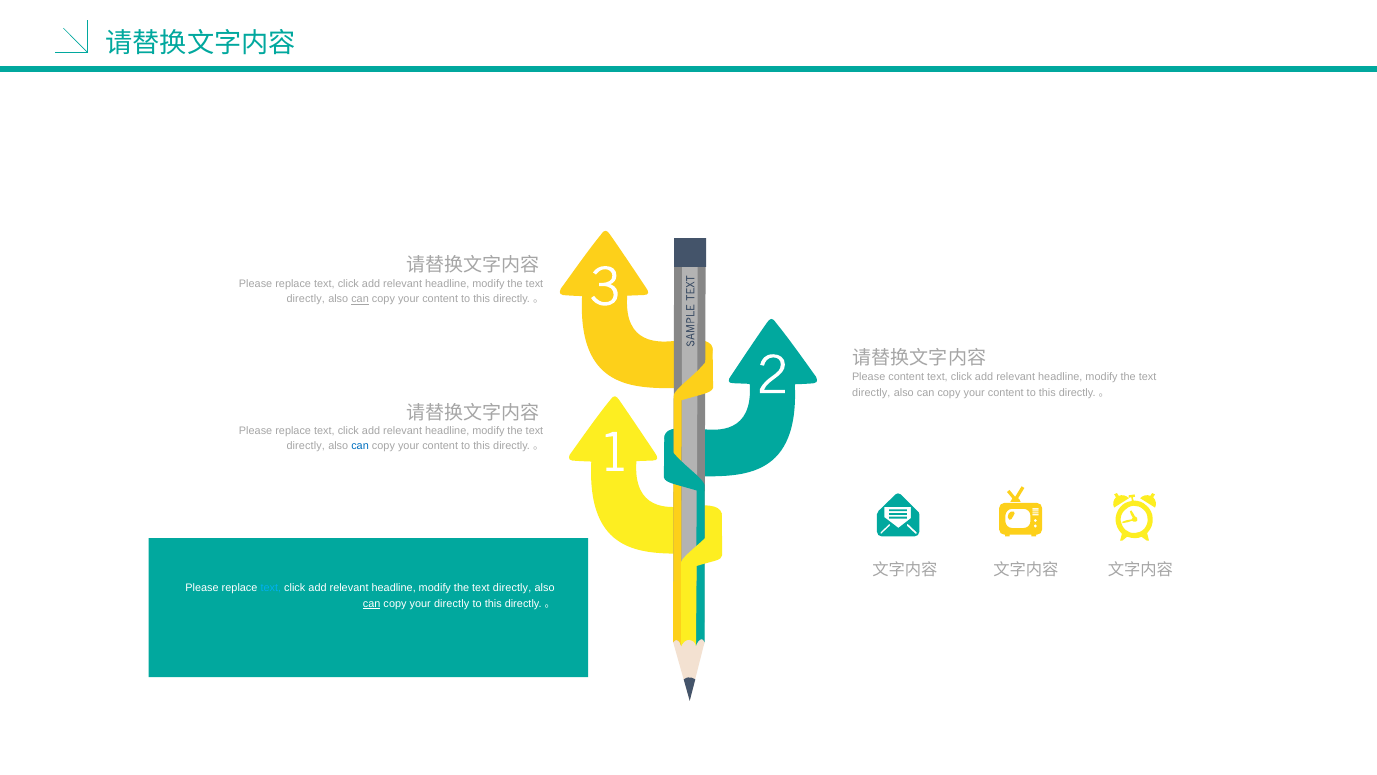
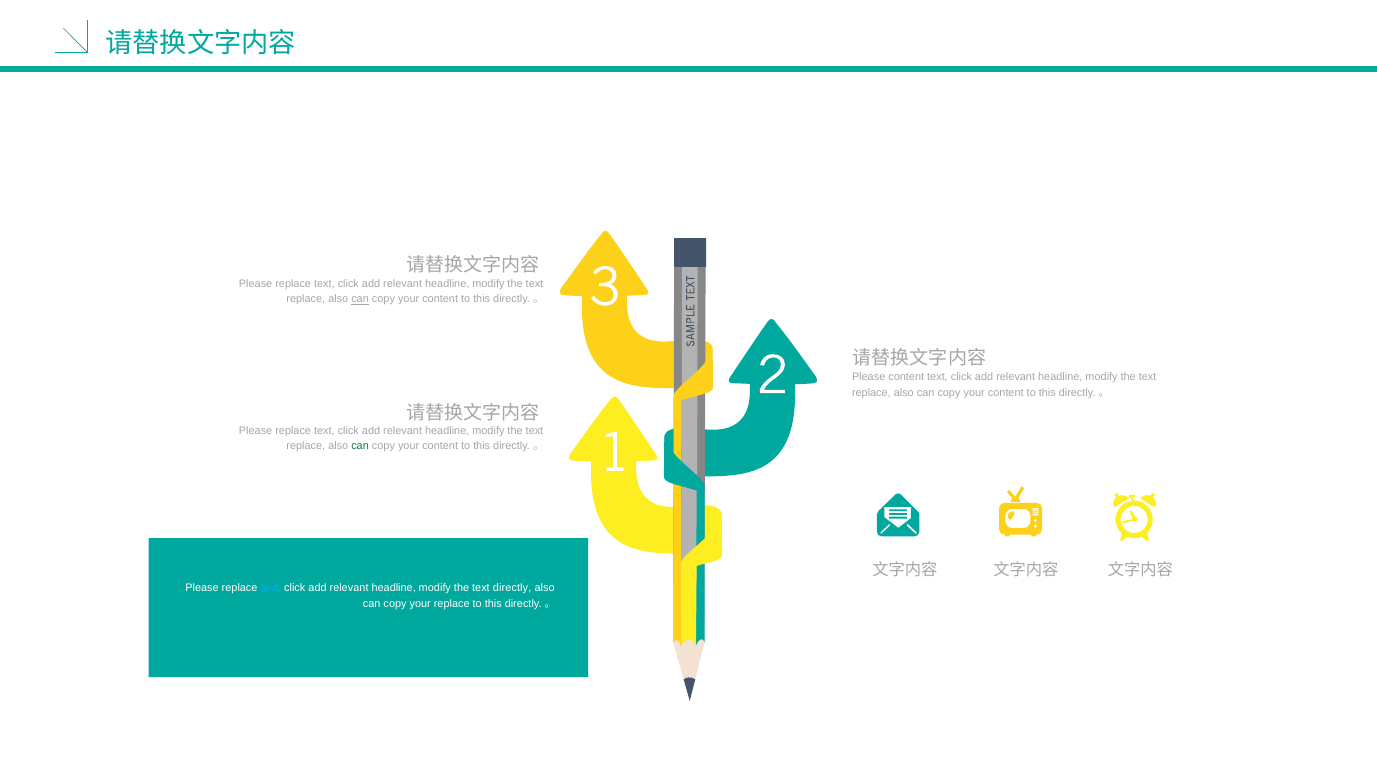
directly at (306, 299): directly -> replace
directly at (871, 392): directly -> replace
directly at (306, 446): directly -> replace
can at (360, 446) colour: blue -> green
can at (372, 603) underline: present -> none
your directly: directly -> replace
